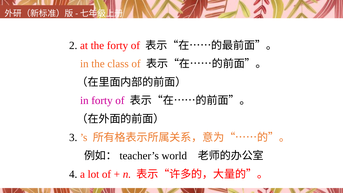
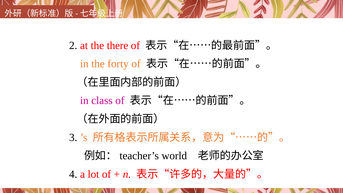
the forty: forty -> there
class: class -> forty
in forty: forty -> class
